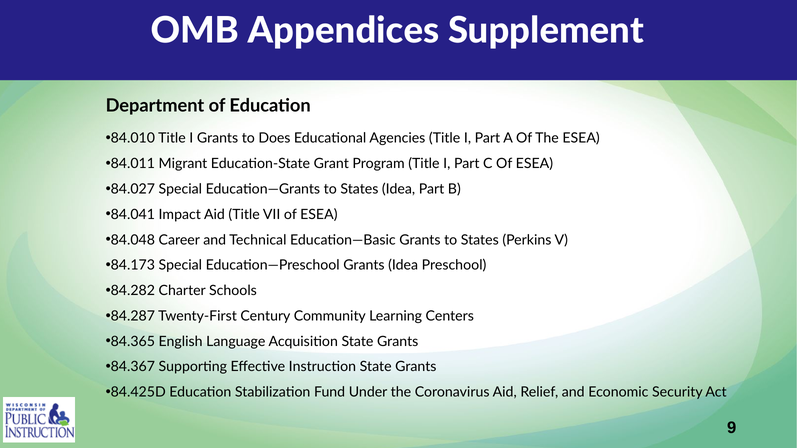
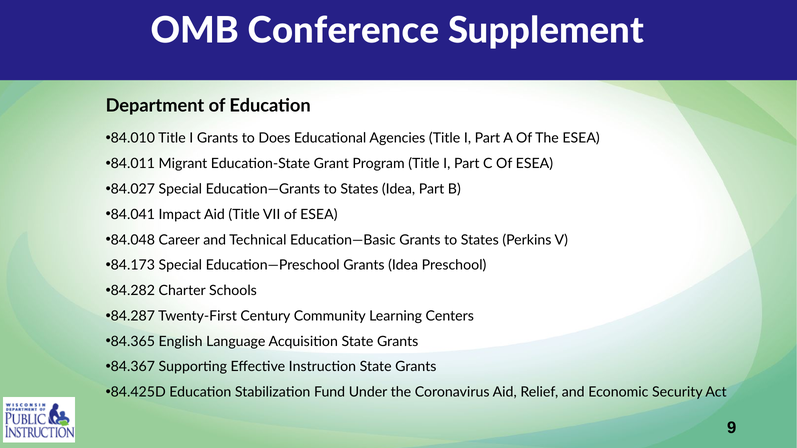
Appendices: Appendices -> Conference
